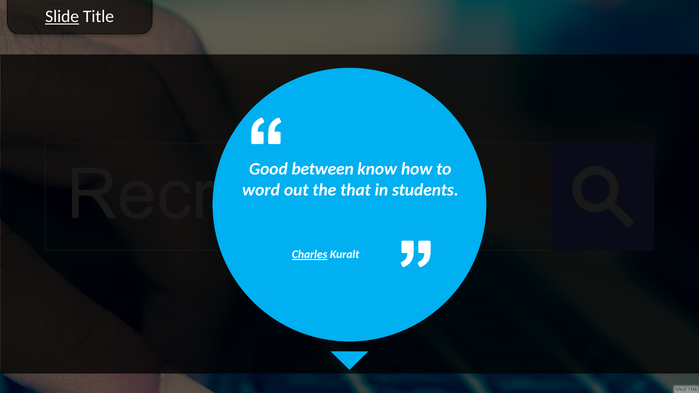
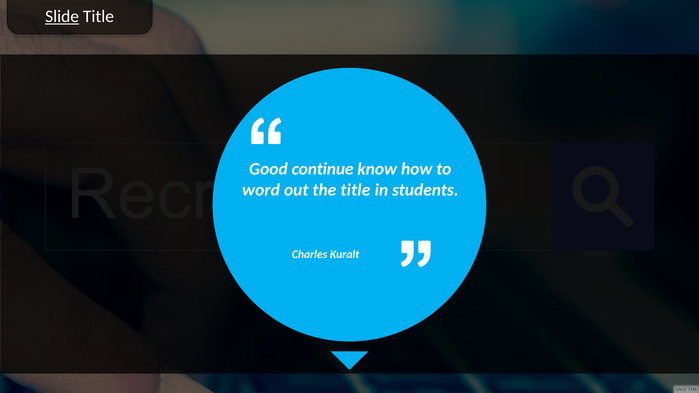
between: between -> continue
the that: that -> title
Charles underline: present -> none
